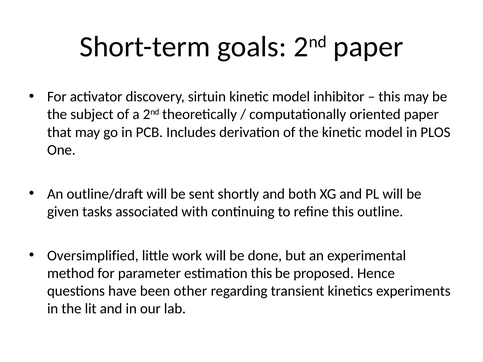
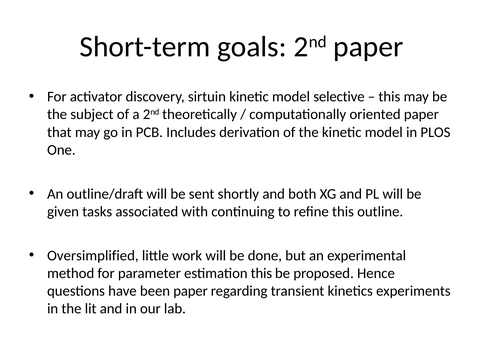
inhibitor: inhibitor -> selective
been other: other -> paper
